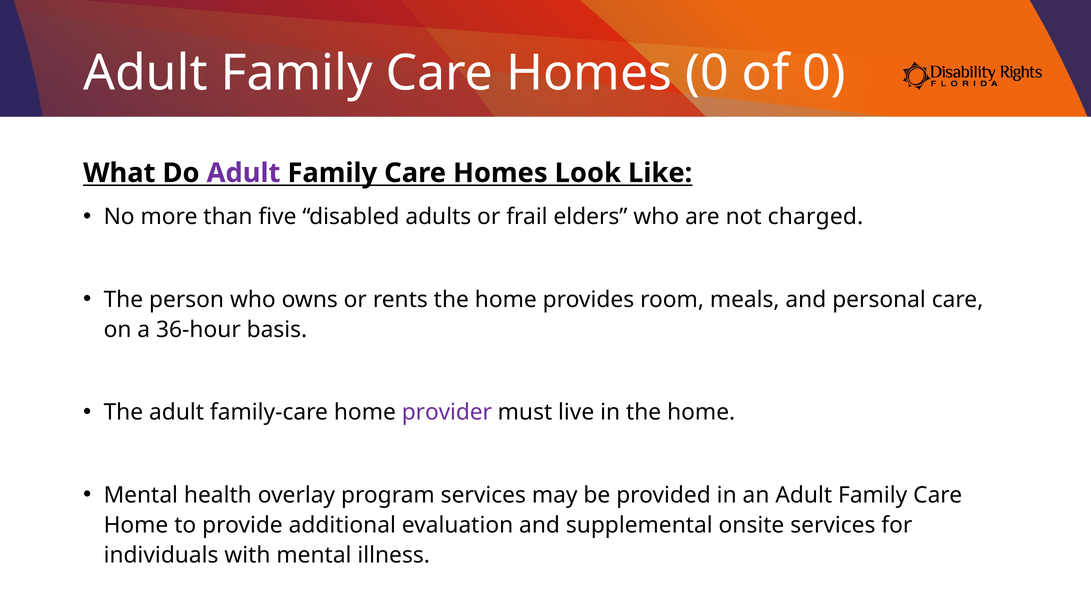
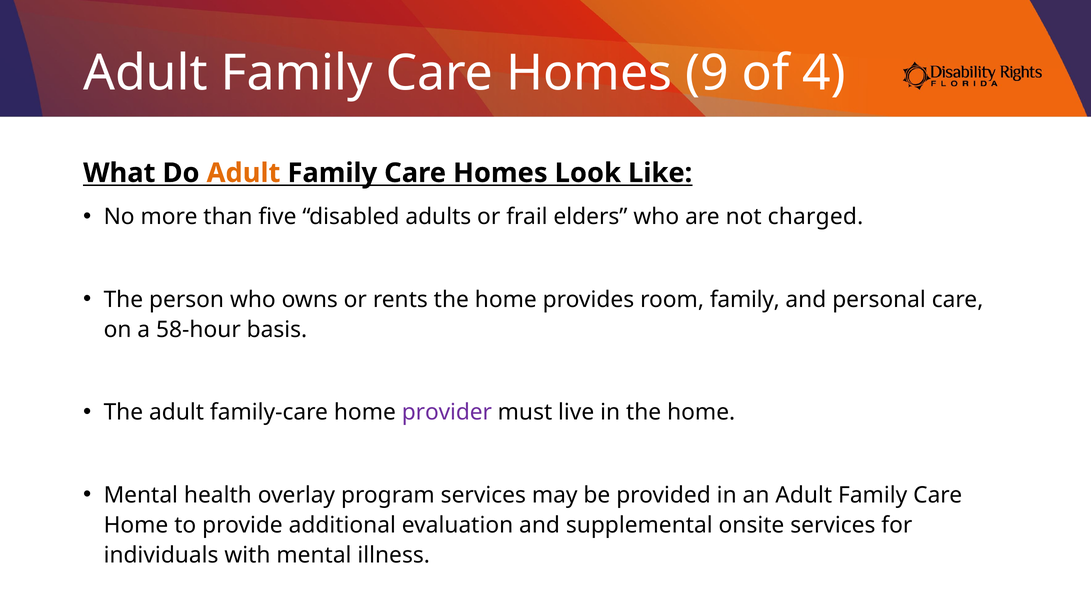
Homes 0: 0 -> 9
of 0: 0 -> 4
Adult at (243, 173) colour: purple -> orange
room meals: meals -> family
36-hour: 36-hour -> 58-hour
